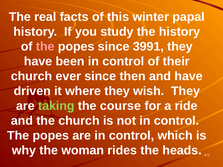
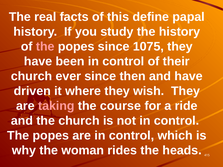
winter: winter -> define
3991: 3991 -> 1075
taking colour: light green -> pink
